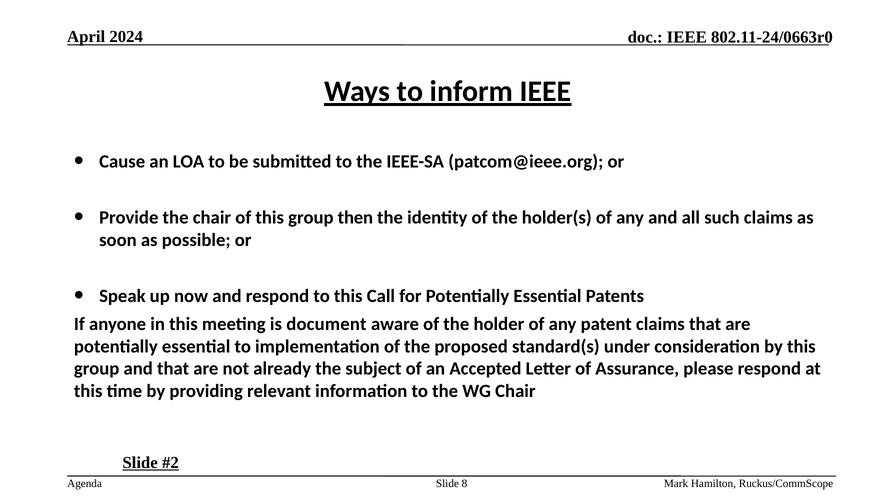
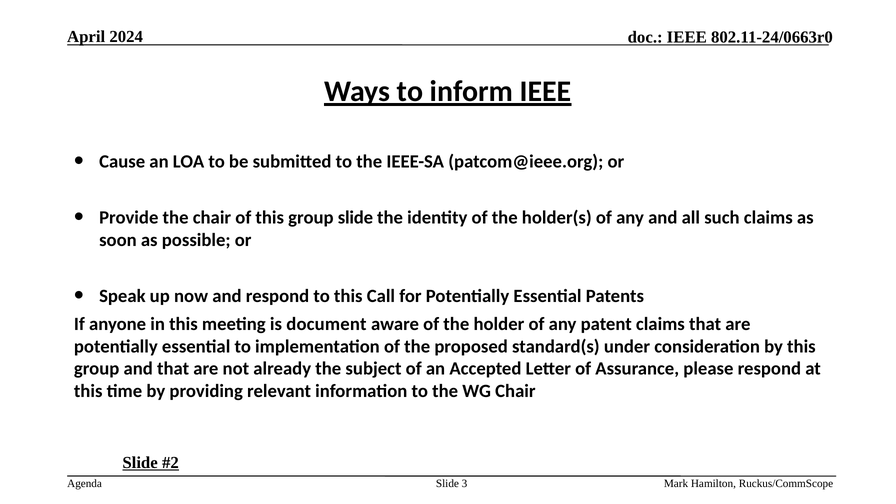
group then: then -> slide
8: 8 -> 3
